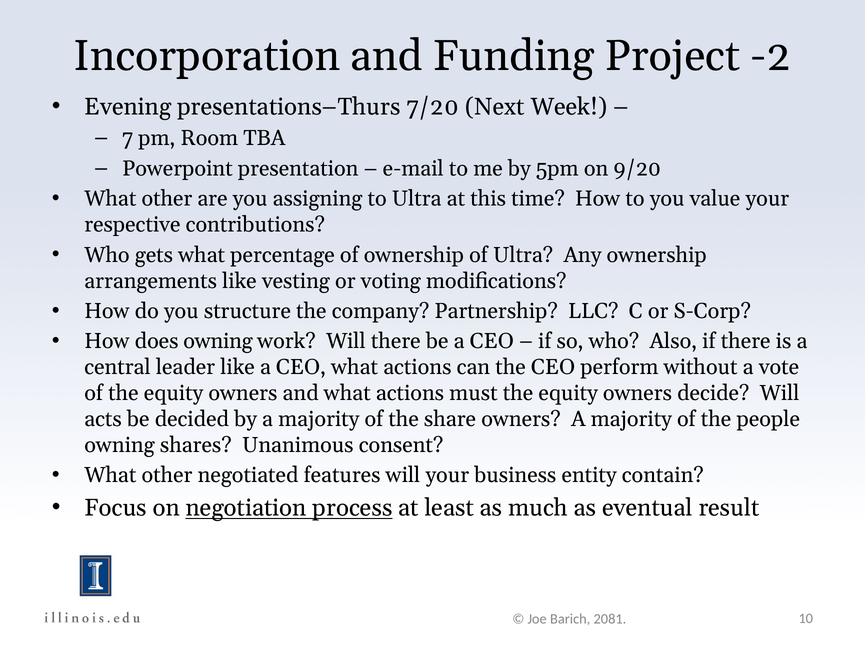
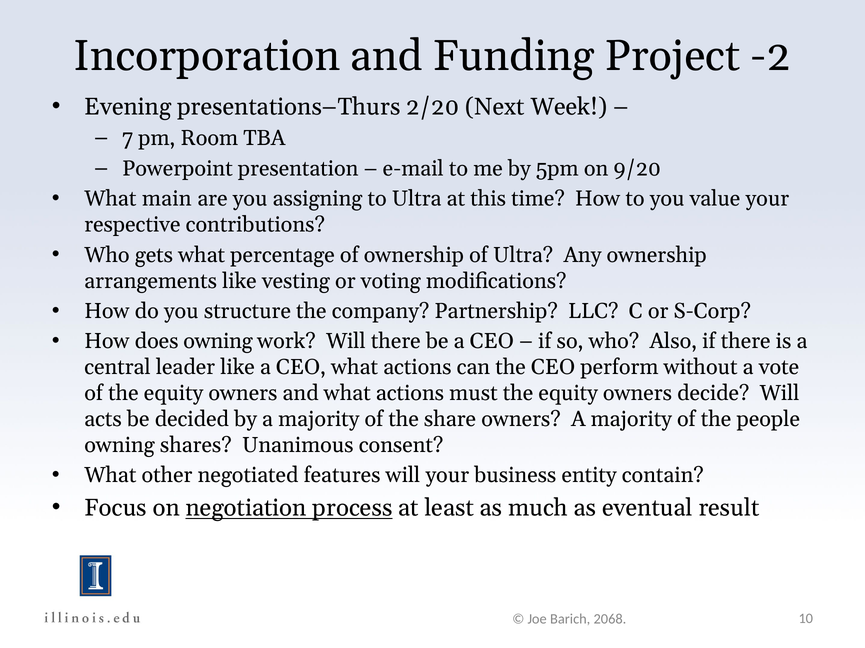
7/20: 7/20 -> 2/20
other at (167, 199): other -> main
2081: 2081 -> 2068
